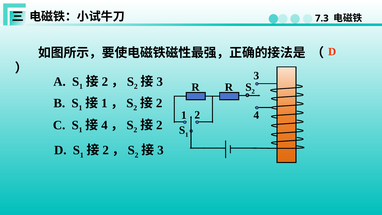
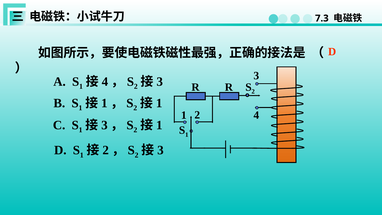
2 at (105, 82): 2 -> 4
2 at (159, 103): 2 -> 1
4 at (104, 125): 4 -> 3
2 at (159, 125): 2 -> 1
